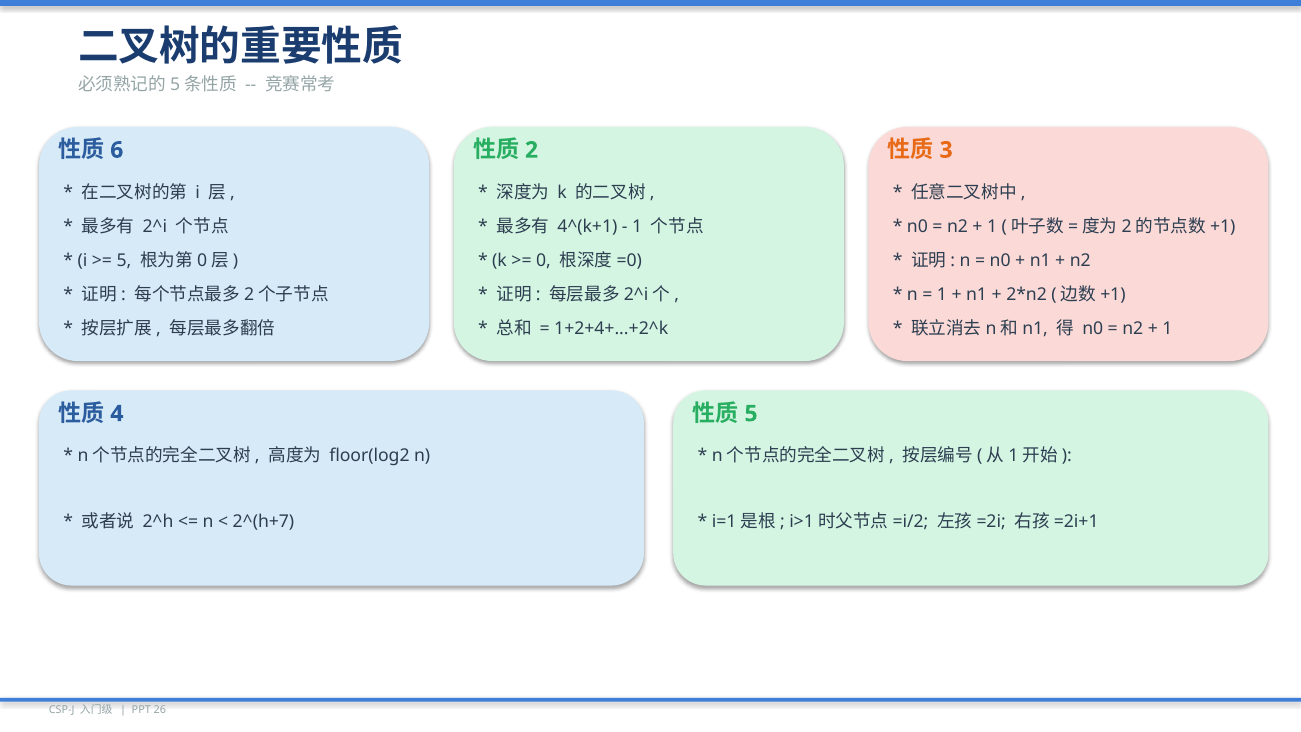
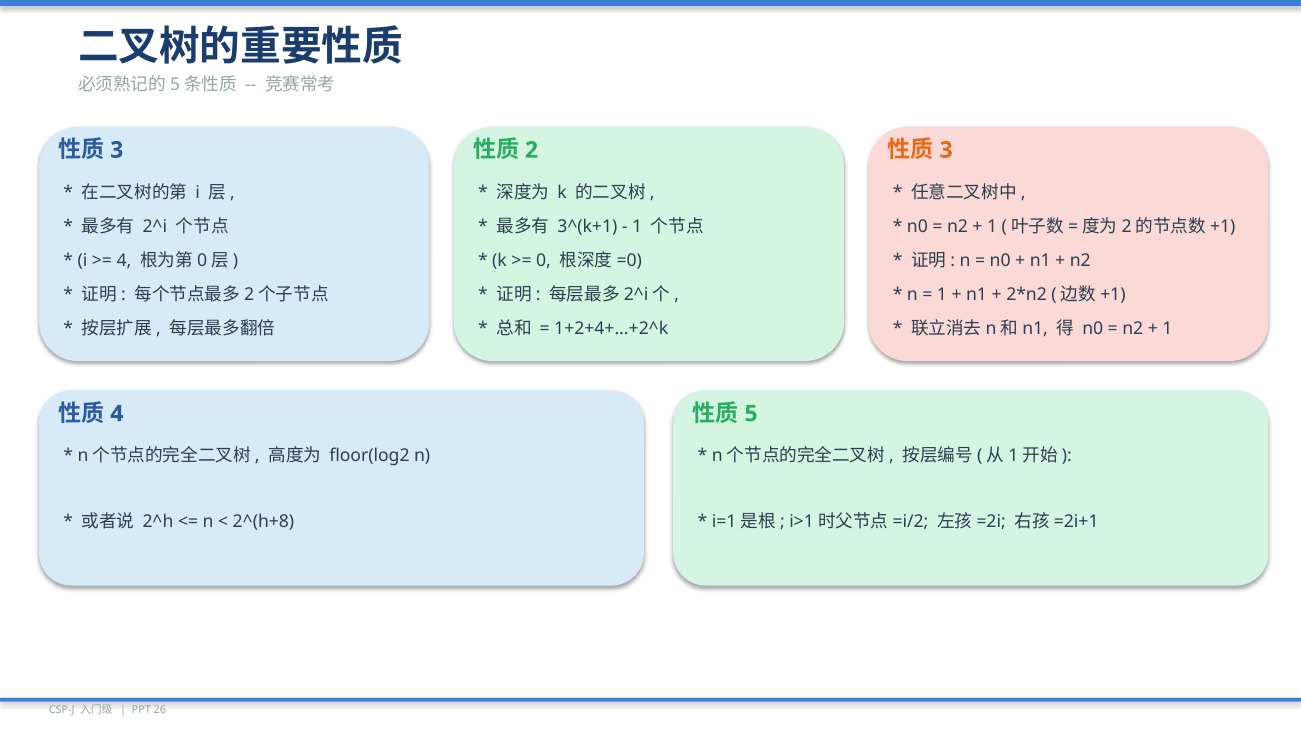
6 at (117, 150): 6 -> 3
4^(k+1: 4^(k+1 -> 3^(k+1
5 at (124, 261): 5 -> 4
2^(h+7: 2^(h+7 -> 2^(h+8
